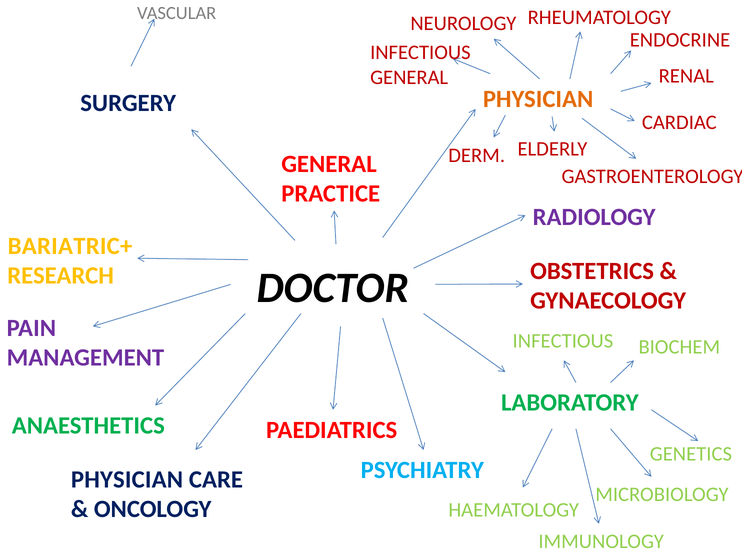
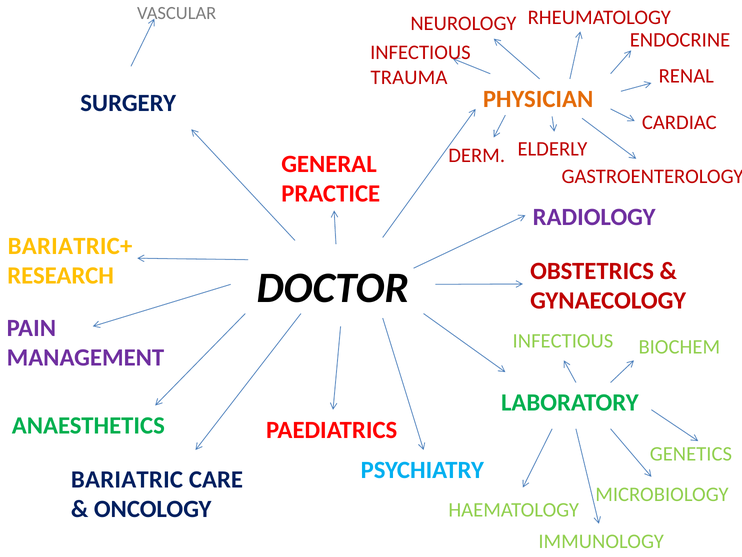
GENERAL at (409, 77): GENERAL -> TRAUMA
PHYSICIAN at (127, 479): PHYSICIAN -> BARIATRIC
